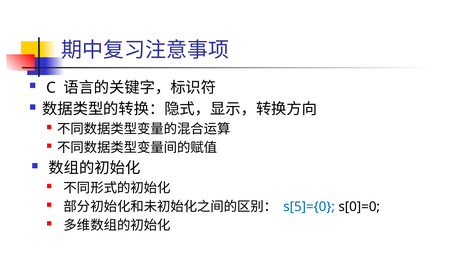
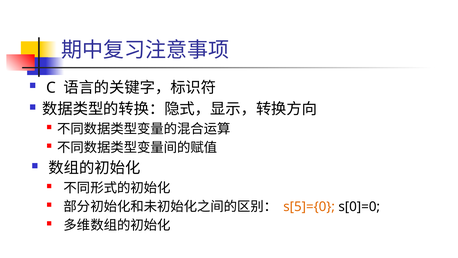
s[5]={0 colour: blue -> orange
